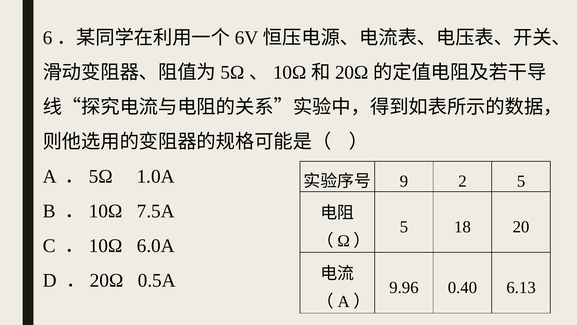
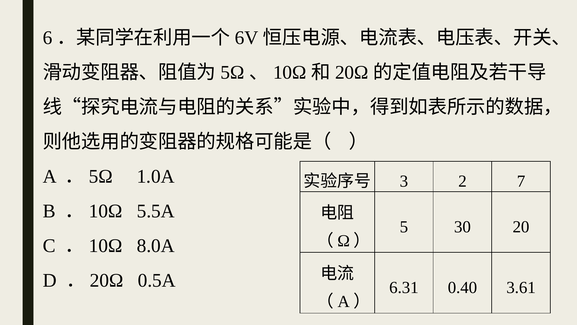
9: 9 -> 3
2 5: 5 -> 7
7.5A: 7.5A -> 5.5A
18: 18 -> 30
6.0A: 6.0A -> 8.0A
9.96: 9.96 -> 6.31
6.13: 6.13 -> 3.61
